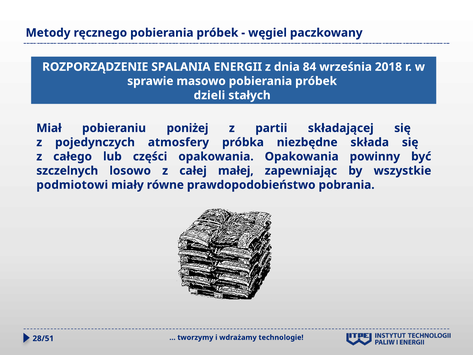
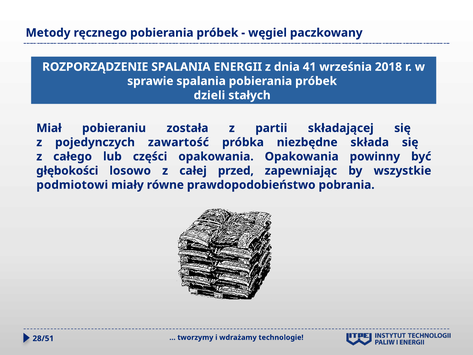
84: 84 -> 41
sprawie masowo: masowo -> spalania
poniżej: poniżej -> została
atmosfery: atmosfery -> zawartość
szczelnych: szczelnych -> głębokości
małej: małej -> przed
